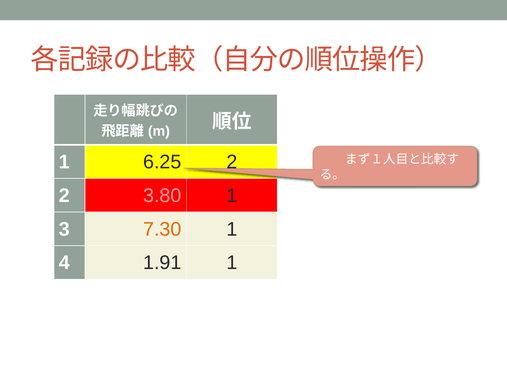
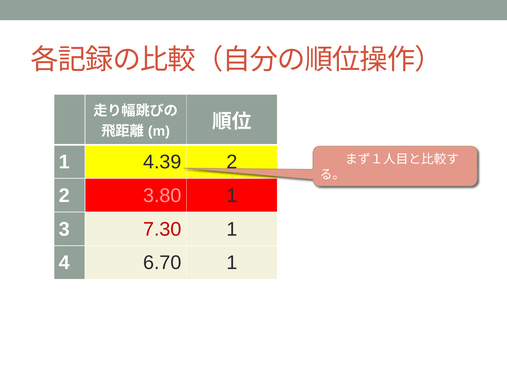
6.25: 6.25 -> 4.39
7.30 colour: orange -> red
1.91: 1.91 -> 6.70
